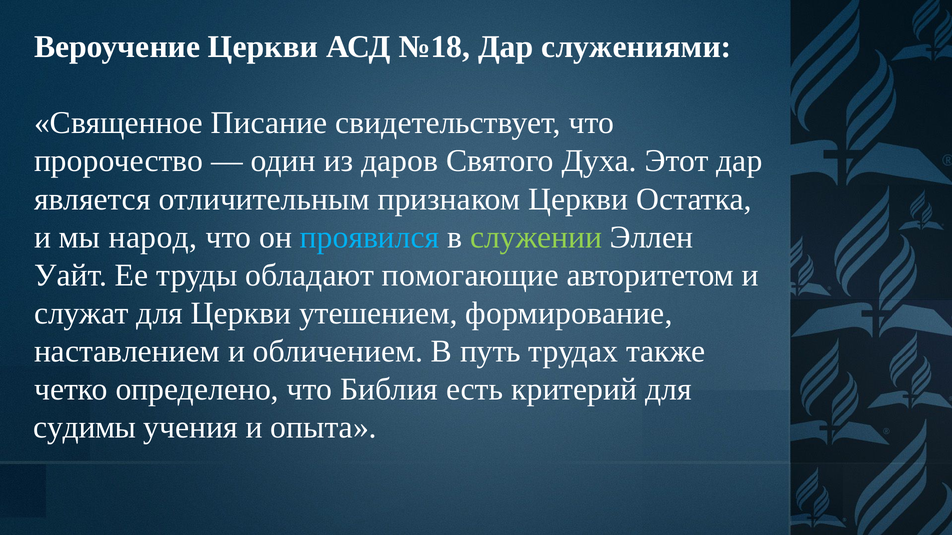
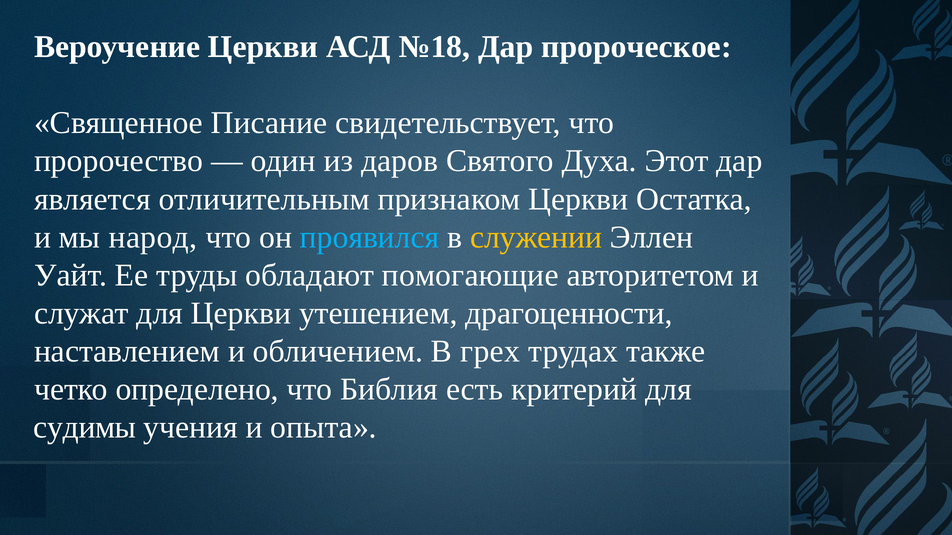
служениями: служениями -> пророческое
служении colour: light green -> yellow
формирование: формирование -> драгоценности
путь: путь -> грех
